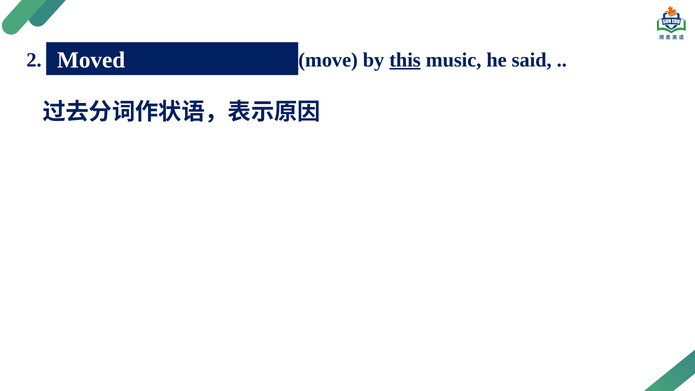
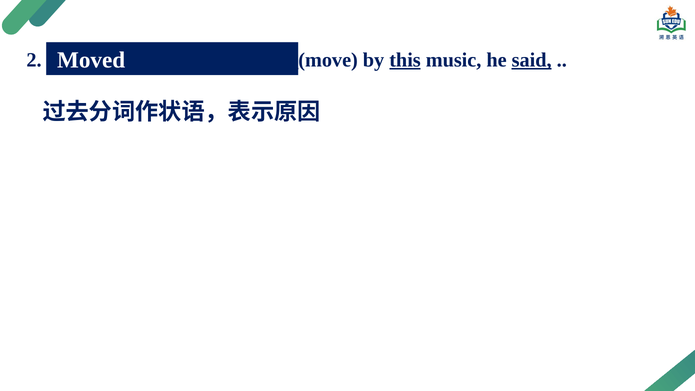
said underline: none -> present
